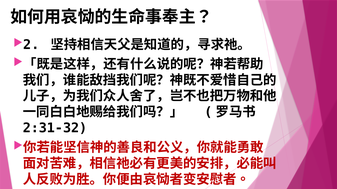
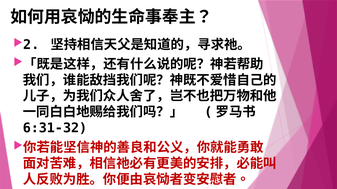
2:31-32: 2:31-32 -> 6:31-32
